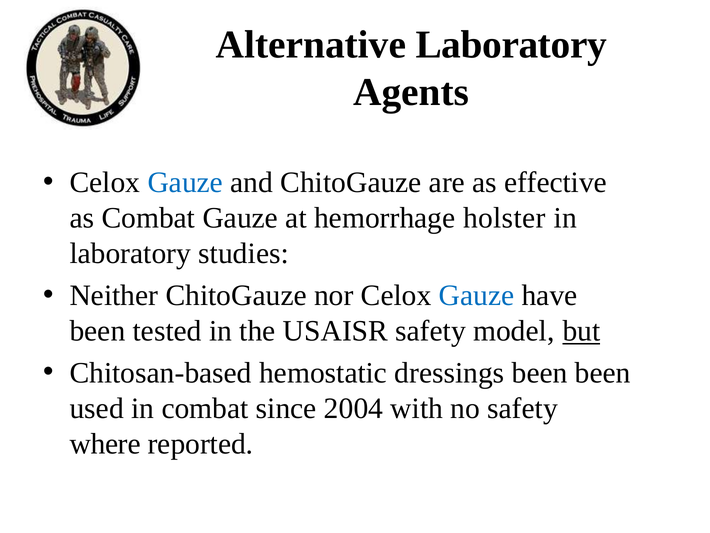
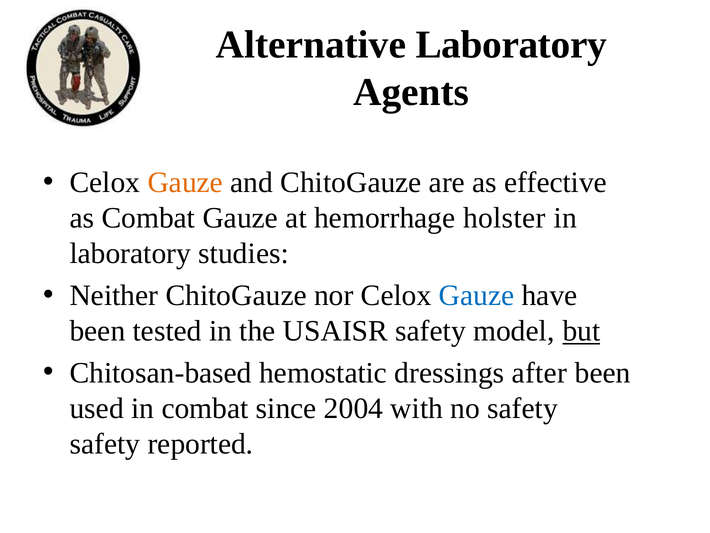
Gauze at (185, 182) colour: blue -> orange
dressings been: been -> after
where at (105, 443): where -> safety
